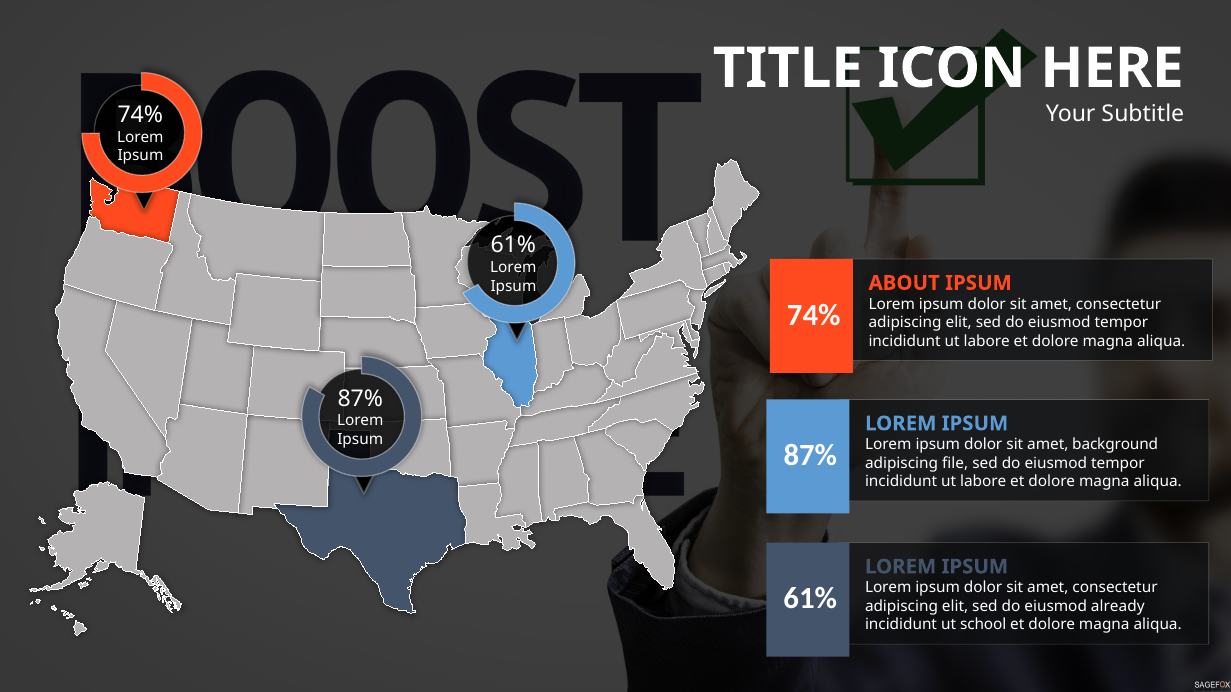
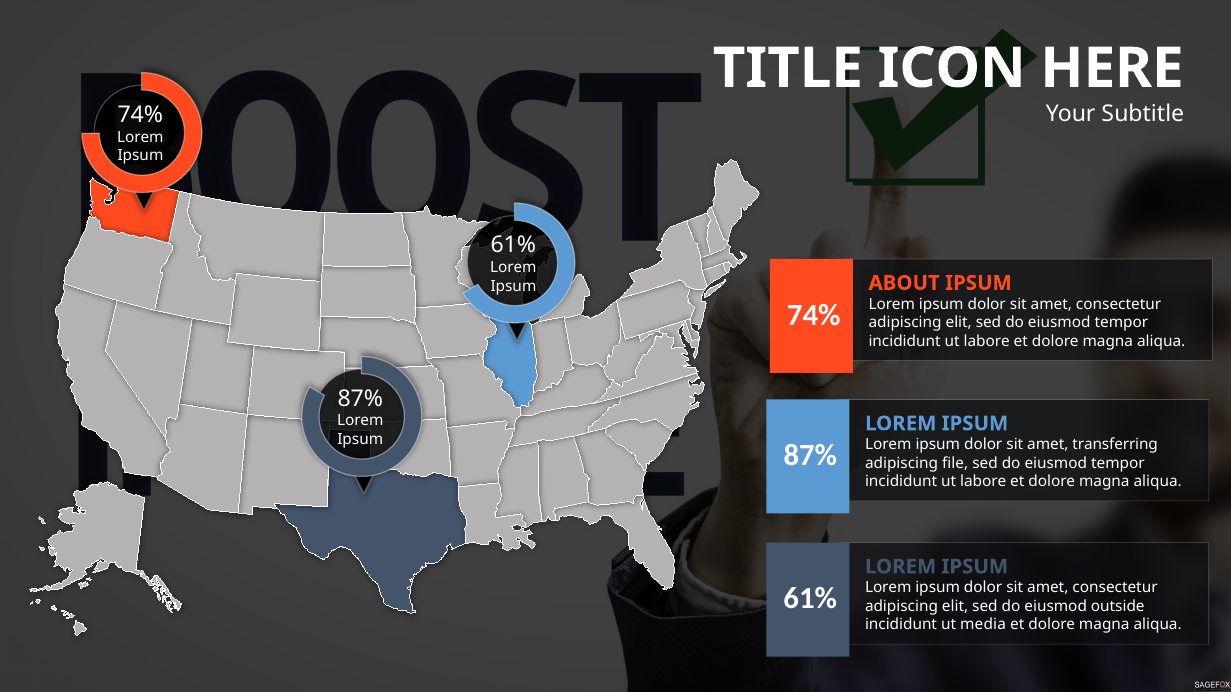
background: background -> transferring
already: already -> outside
school: school -> media
